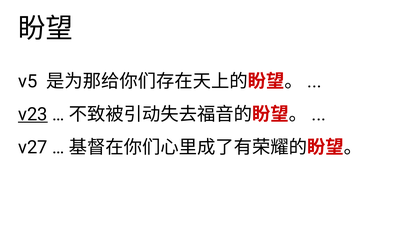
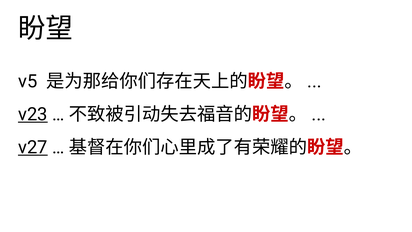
v27 underline: none -> present
